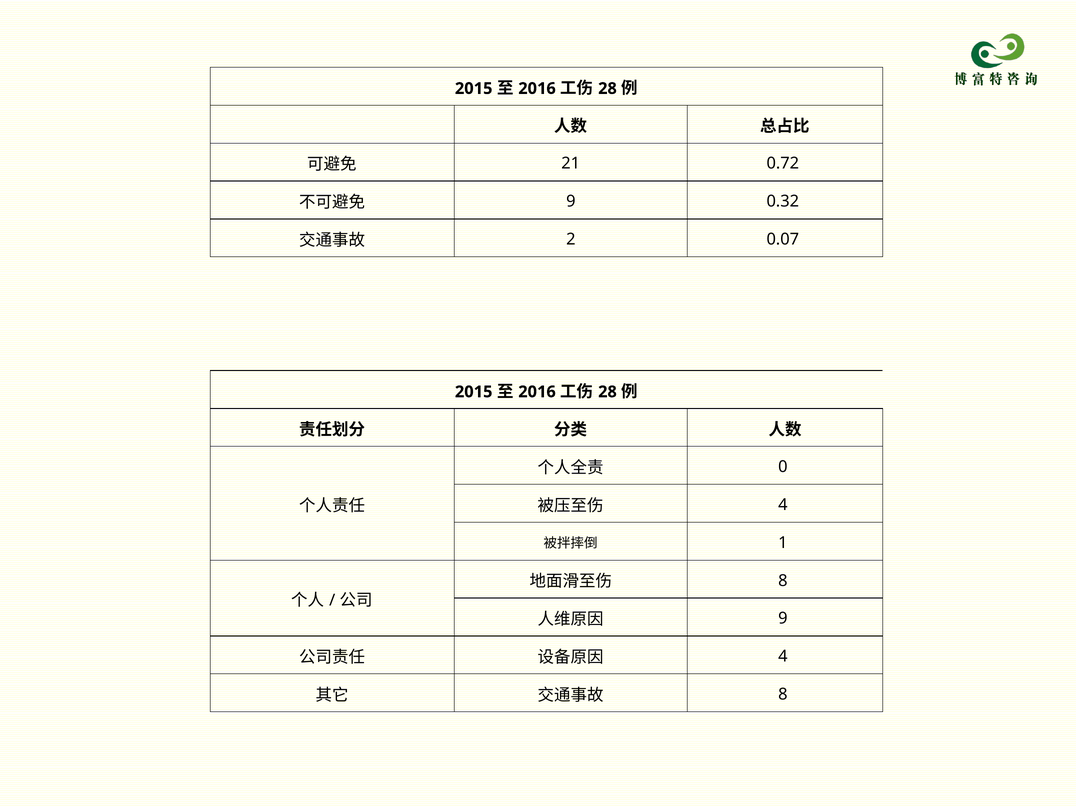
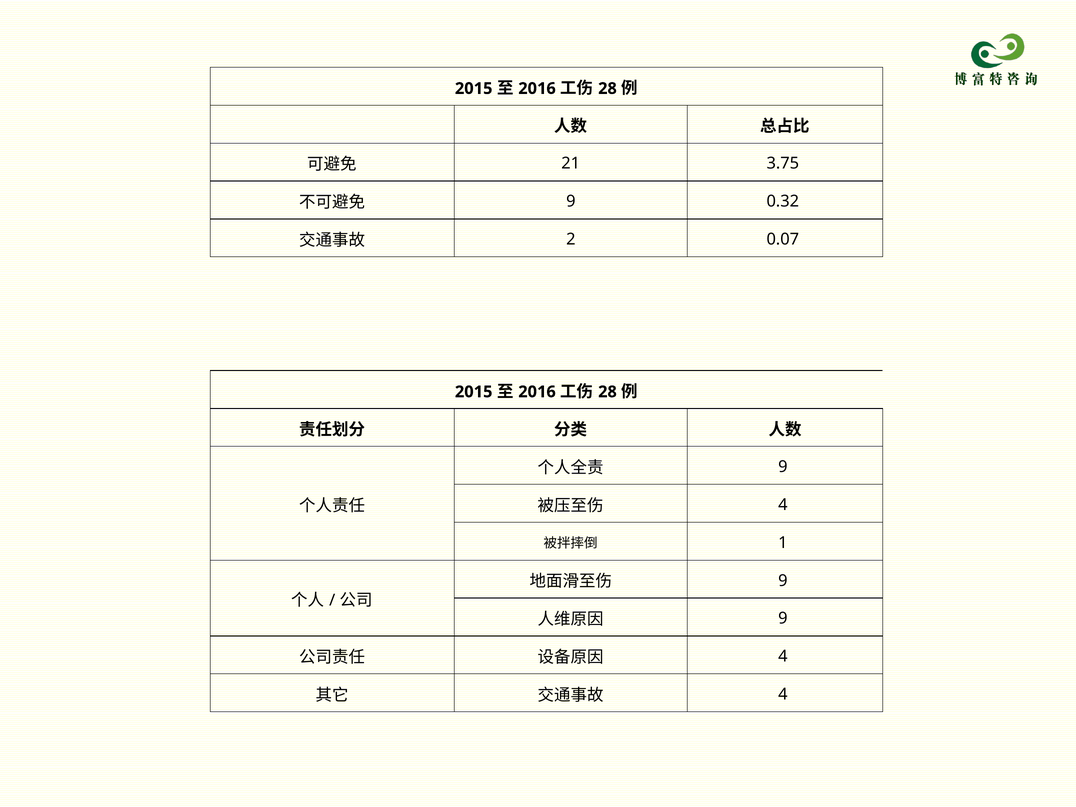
0.72: 0.72 -> 3.75
0 at (783, 467): 0 -> 9
8 at (783, 581): 8 -> 9
8 at (783, 694): 8 -> 4
